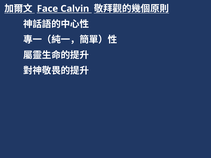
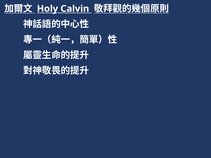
Face: Face -> Holy
